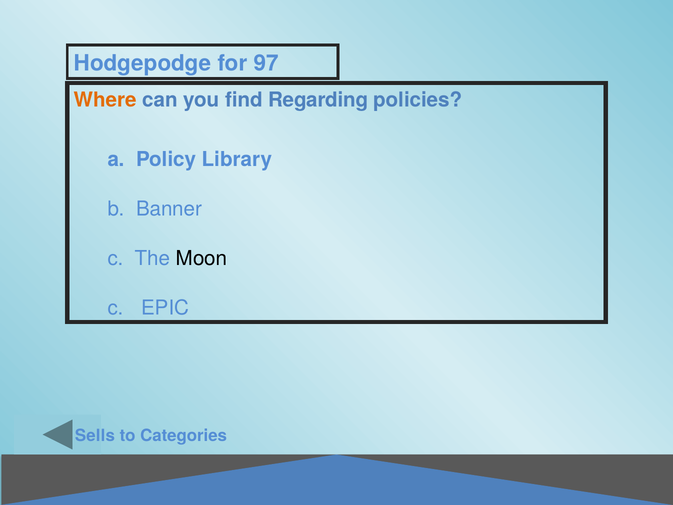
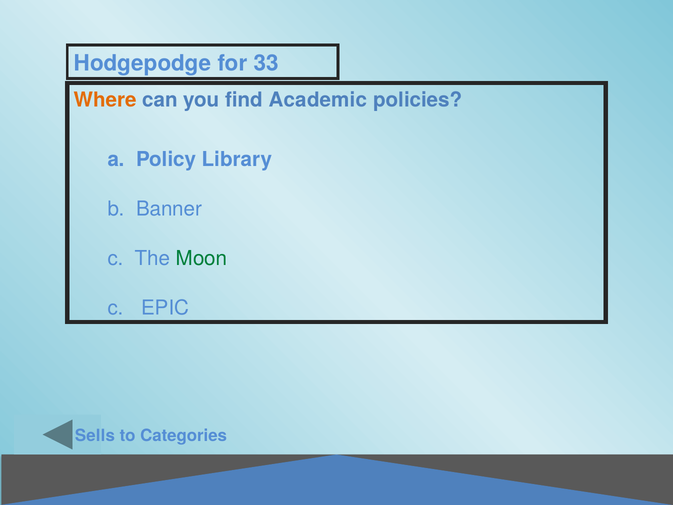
97: 97 -> 33
Regarding: Regarding -> Academic
Moon colour: black -> green
